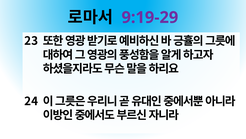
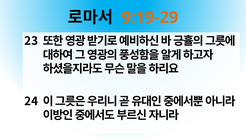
9:19-29 colour: purple -> orange
